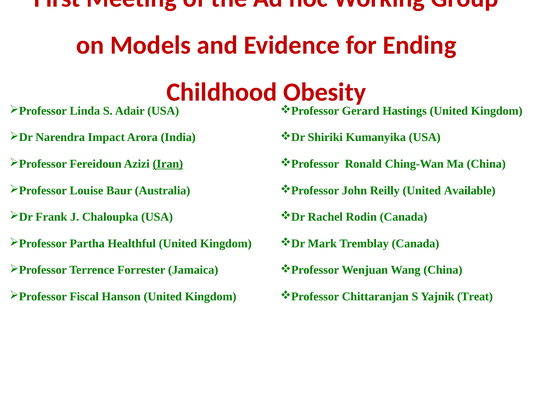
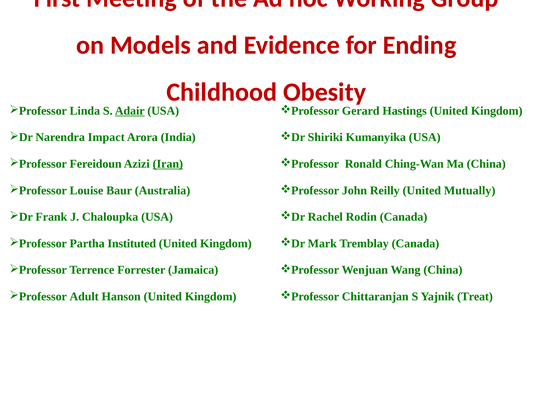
Adair underline: none -> present
Available: Available -> Mutually
Healthful: Healthful -> Instituted
Fiscal: Fiscal -> Adult
